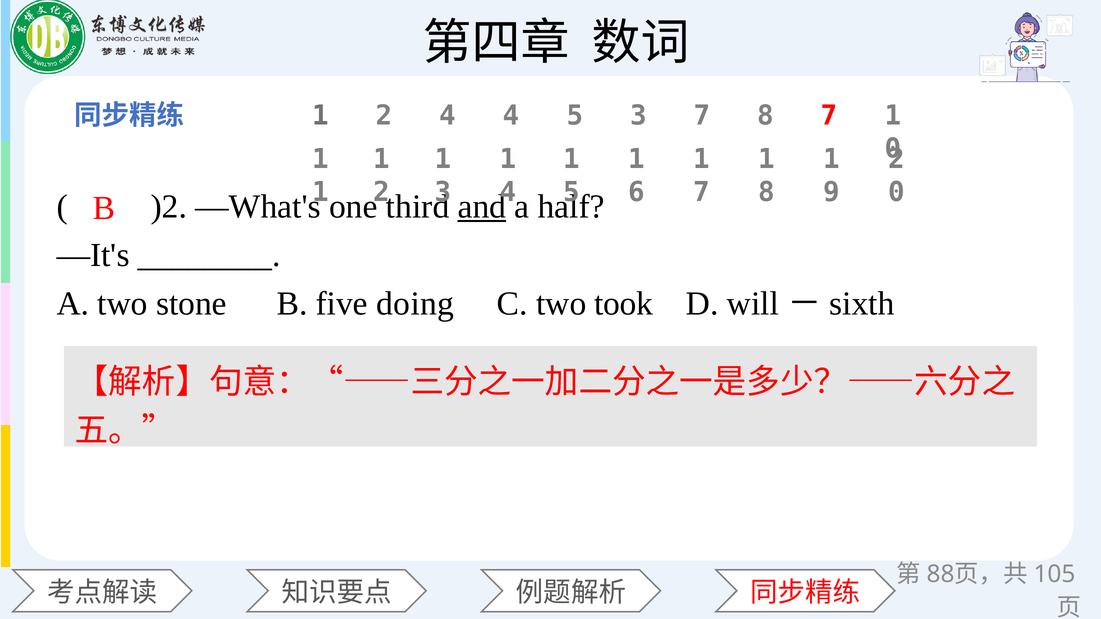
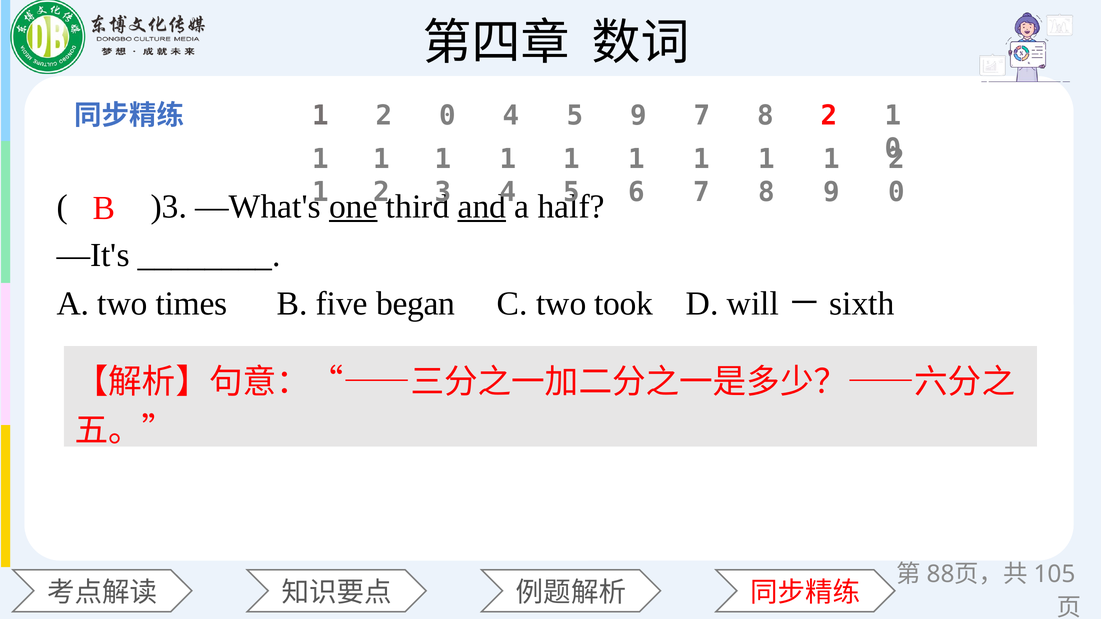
1 2 4: 4 -> 0
5 3: 3 -> 9
8 7: 7 -> 2
)2: )2 -> )3
one underline: none -> present
stone: stone -> times
doing: doing -> began
